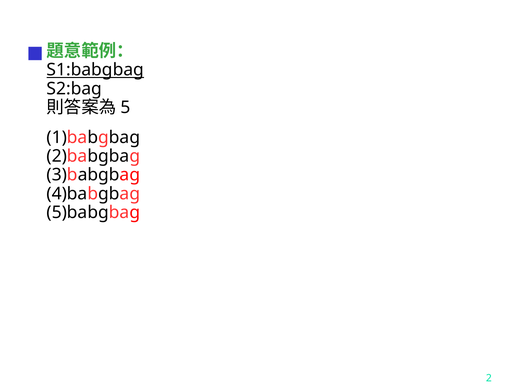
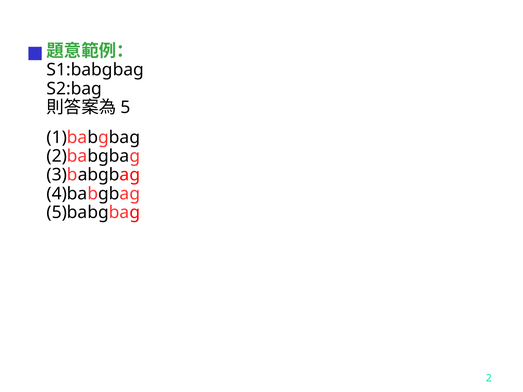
S1:babgbag underline: present -> none
